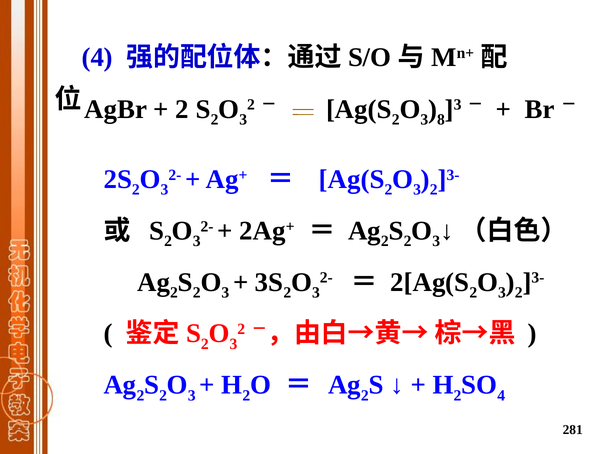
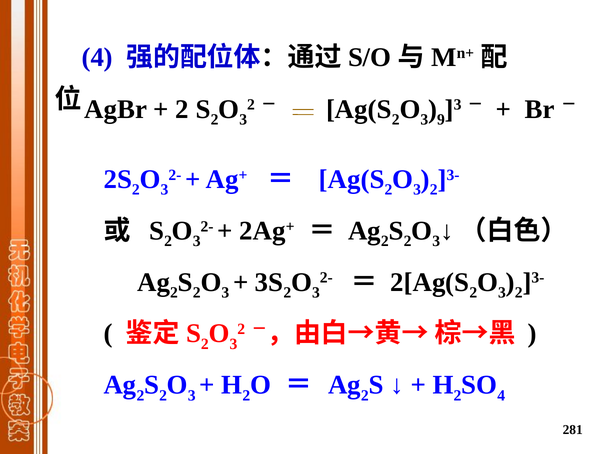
8: 8 -> 9
